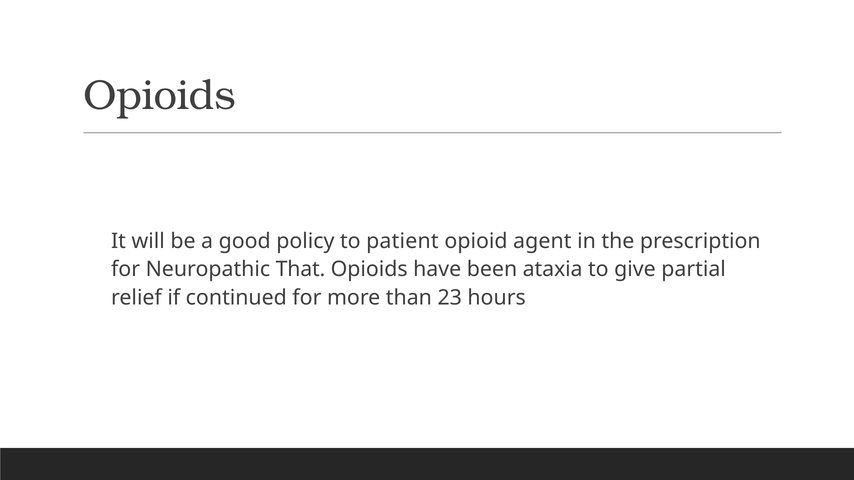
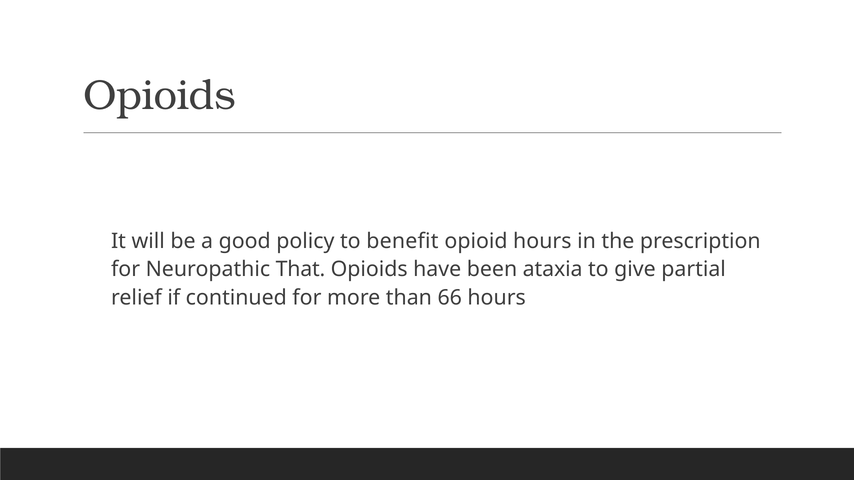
patient: patient -> benefit
opioid agent: agent -> hours
23: 23 -> 66
